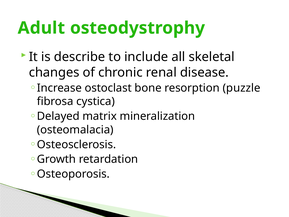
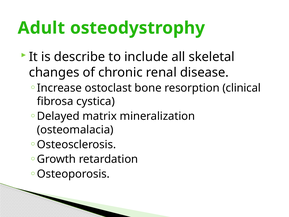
puzzle: puzzle -> clinical
